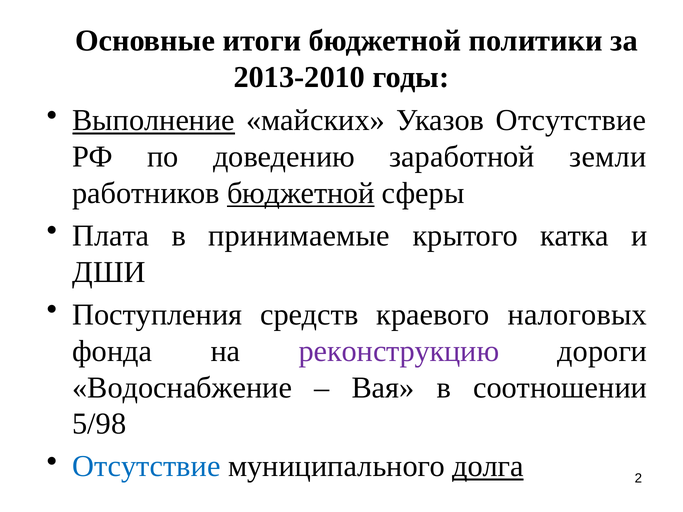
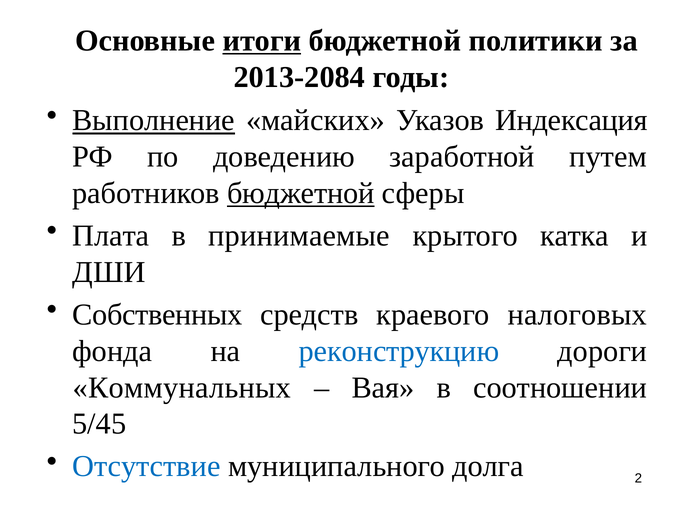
итоги underline: none -> present
2013-2010: 2013-2010 -> 2013-2084
Указов Отсутствие: Отсутствие -> Индексация
земли: земли -> путем
Поступления: Поступления -> Собственных
реконструкцию colour: purple -> blue
Водоснабжение: Водоснабжение -> Коммунальных
5/98: 5/98 -> 5/45
долга underline: present -> none
